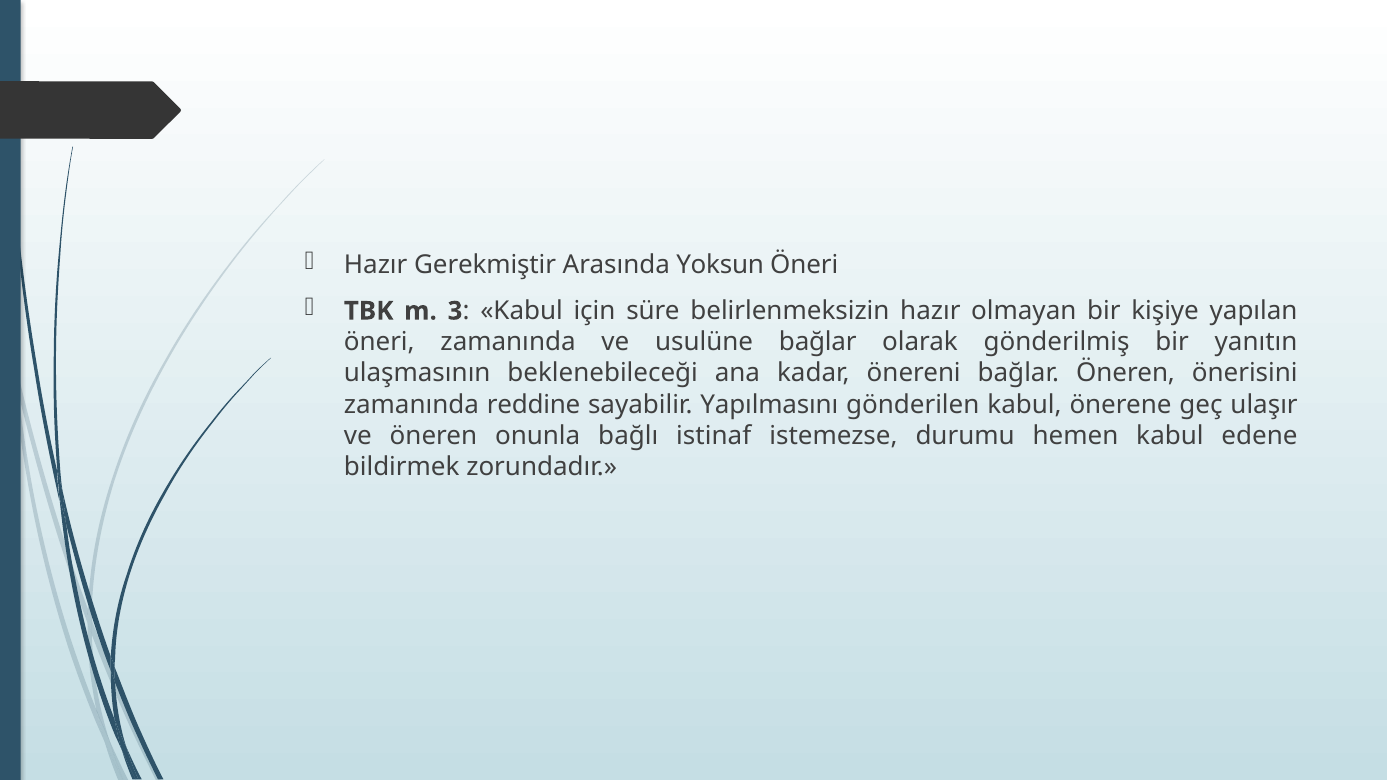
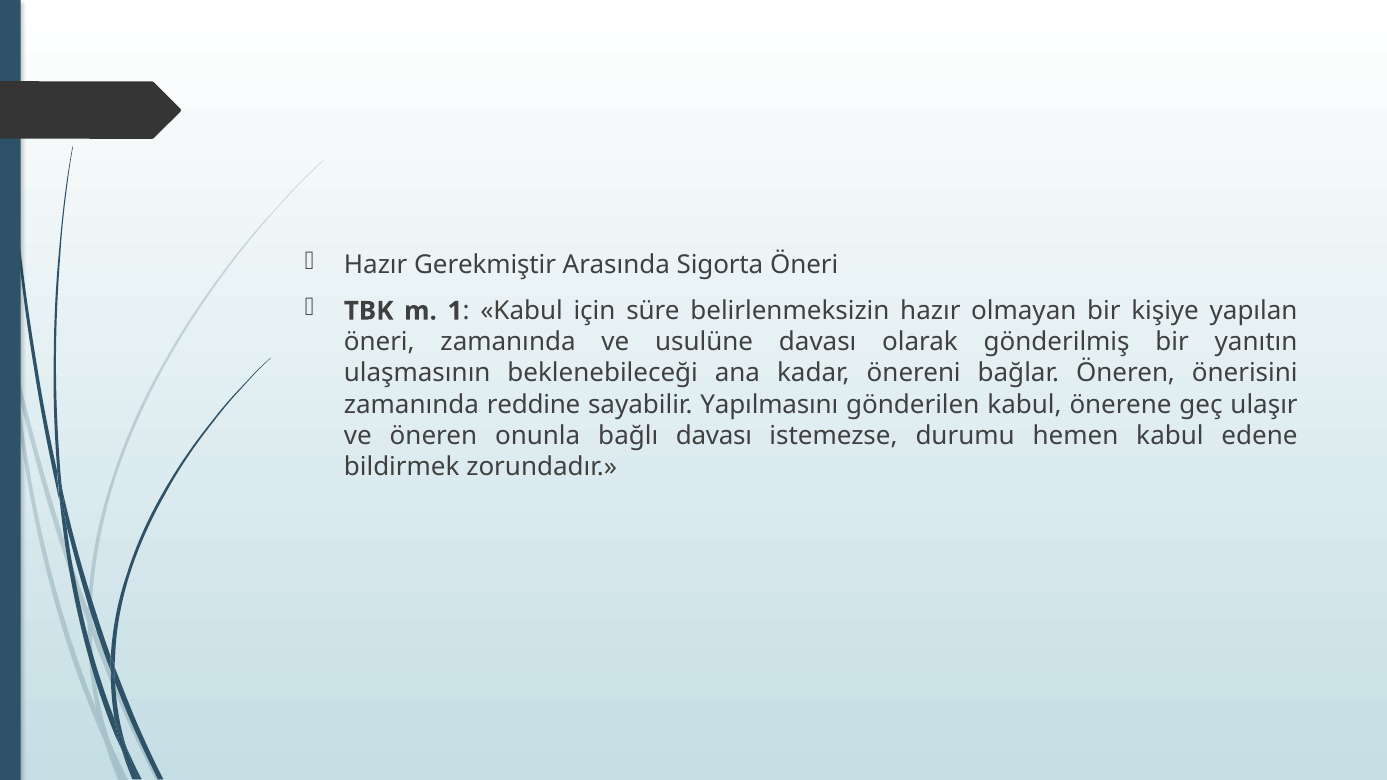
Yoksun: Yoksun -> Sigorta
3: 3 -> 1
usulüne bağlar: bağlar -> davası
bağlı istinaf: istinaf -> davası
